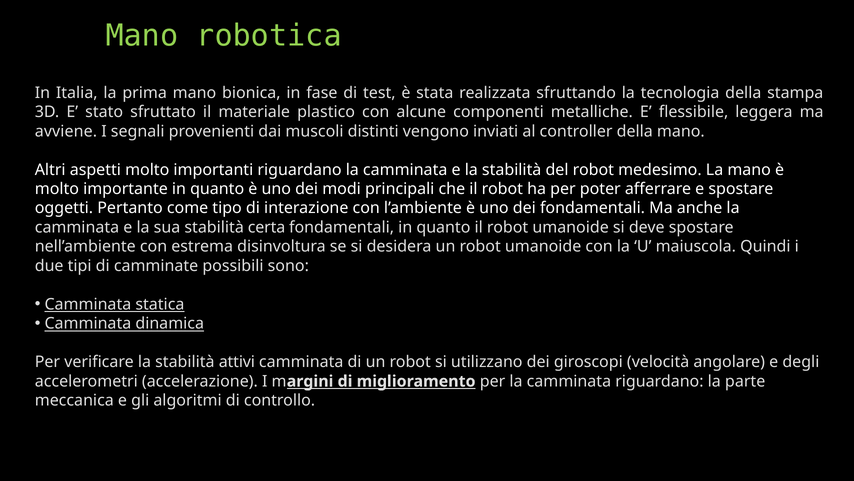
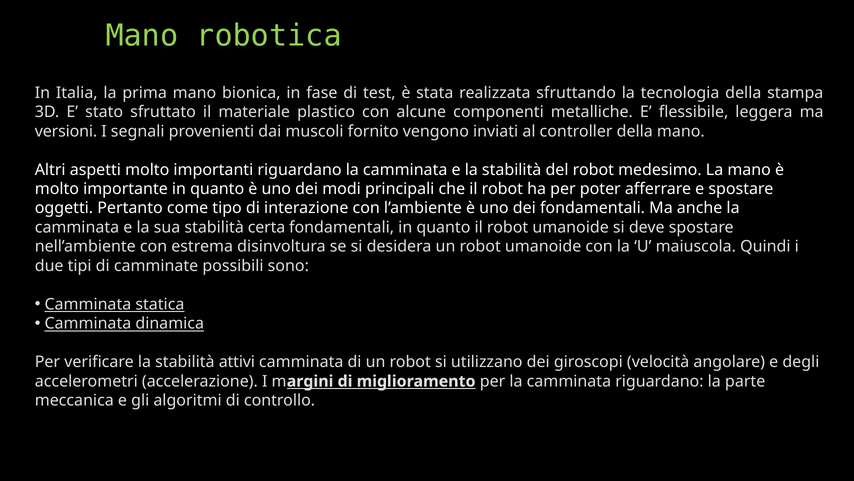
avviene: avviene -> versioni
distinti: distinti -> fornito
